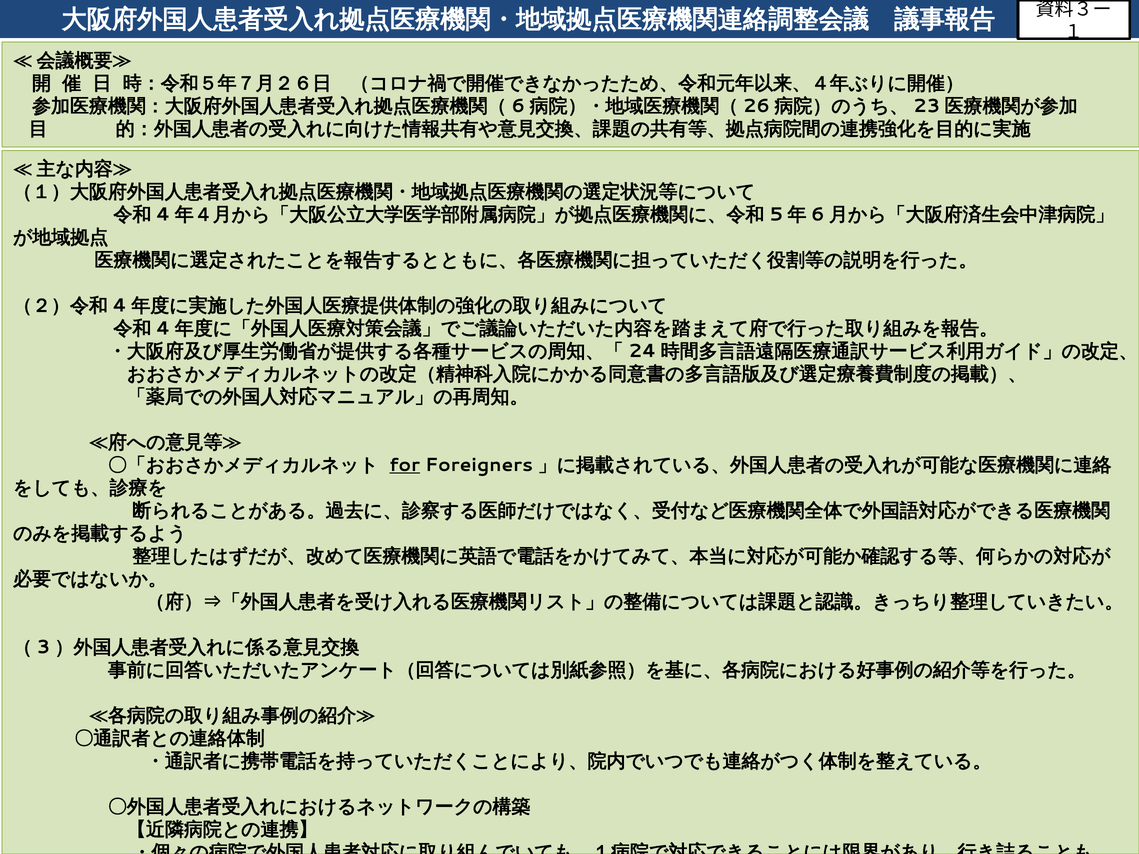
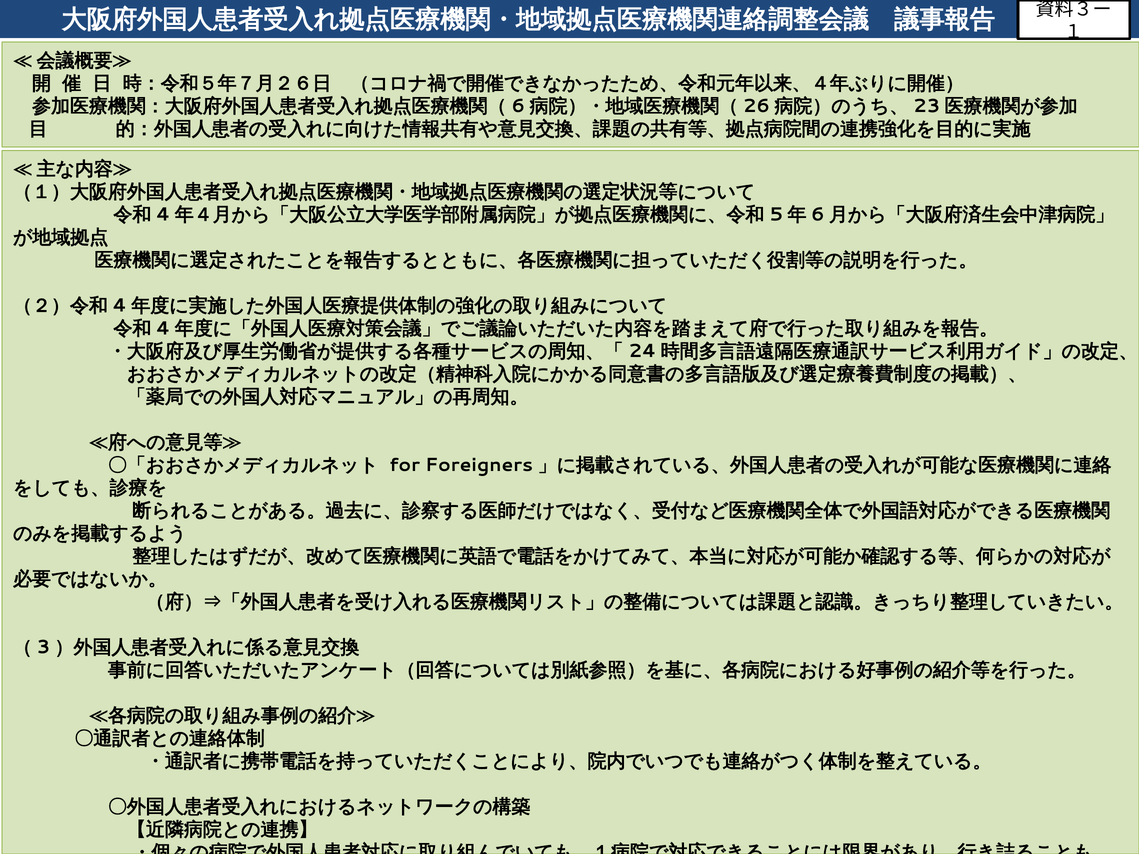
for underline: present -> none
